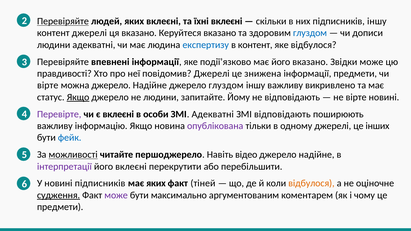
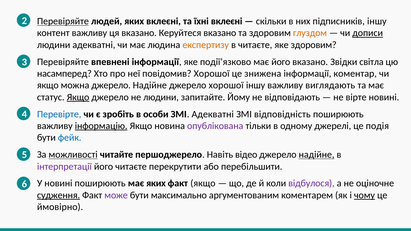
контент джерелі: джерелі -> важливу
глуздом at (310, 33) colour: blue -> orange
дописи underline: none -> present
експертизу colour: blue -> orange
в контент: контент -> читаєте
яке відбулося: відбулося -> здоровим
Звідки може: може -> світла
правдивості: правдивості -> насамперед
повідомив Джерелі: Джерелі -> Хорошої
інформації предмети: предмети -> коментар
вірте at (48, 85): вірте -> якщо
джерело глуздом: глуздом -> хорошої
викривлено: викривлено -> виглядають
Перевірте colour: purple -> blue
є вклеєні: вклеєні -> зробіть
ЗМІ відповідають: відповідають -> відповідність
інформацію underline: none -> present
інших: інших -> подія
надійне at (317, 155) underline: none -> present
його вклеєні: вклеєні -> читаєте
новині підписників: підписників -> поширюють
факт тіней: тіней -> якщо
відбулося at (311, 183) colour: orange -> purple
чому underline: none -> present
предмети at (60, 207): предмети -> ймовірно
